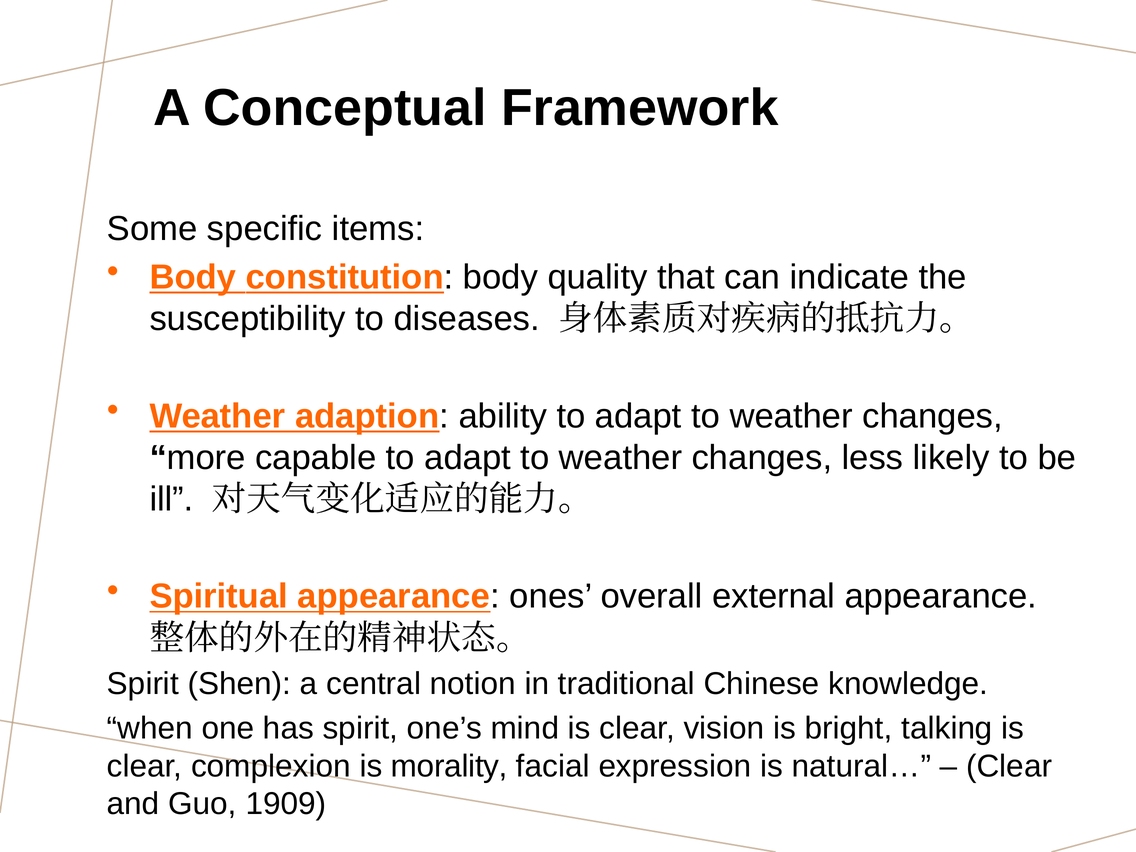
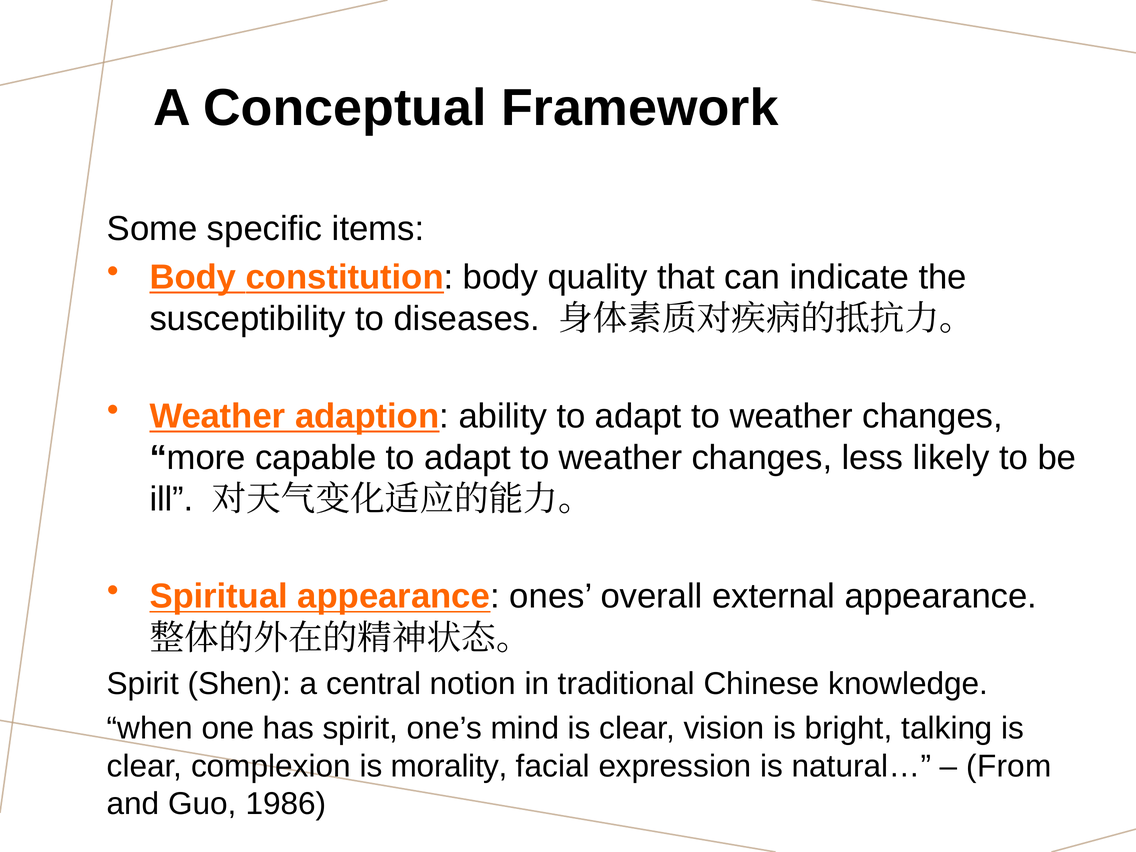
Clear at (1009, 766): Clear -> From
1909: 1909 -> 1986
